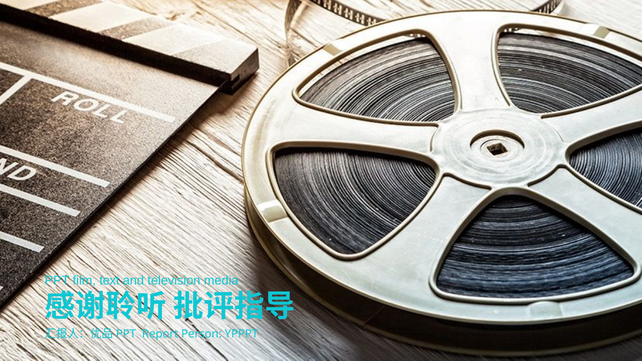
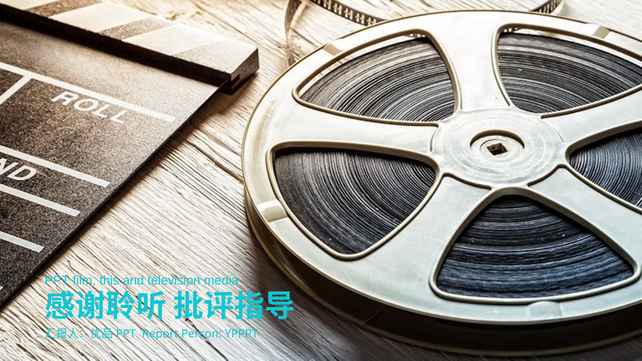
text: text -> this
